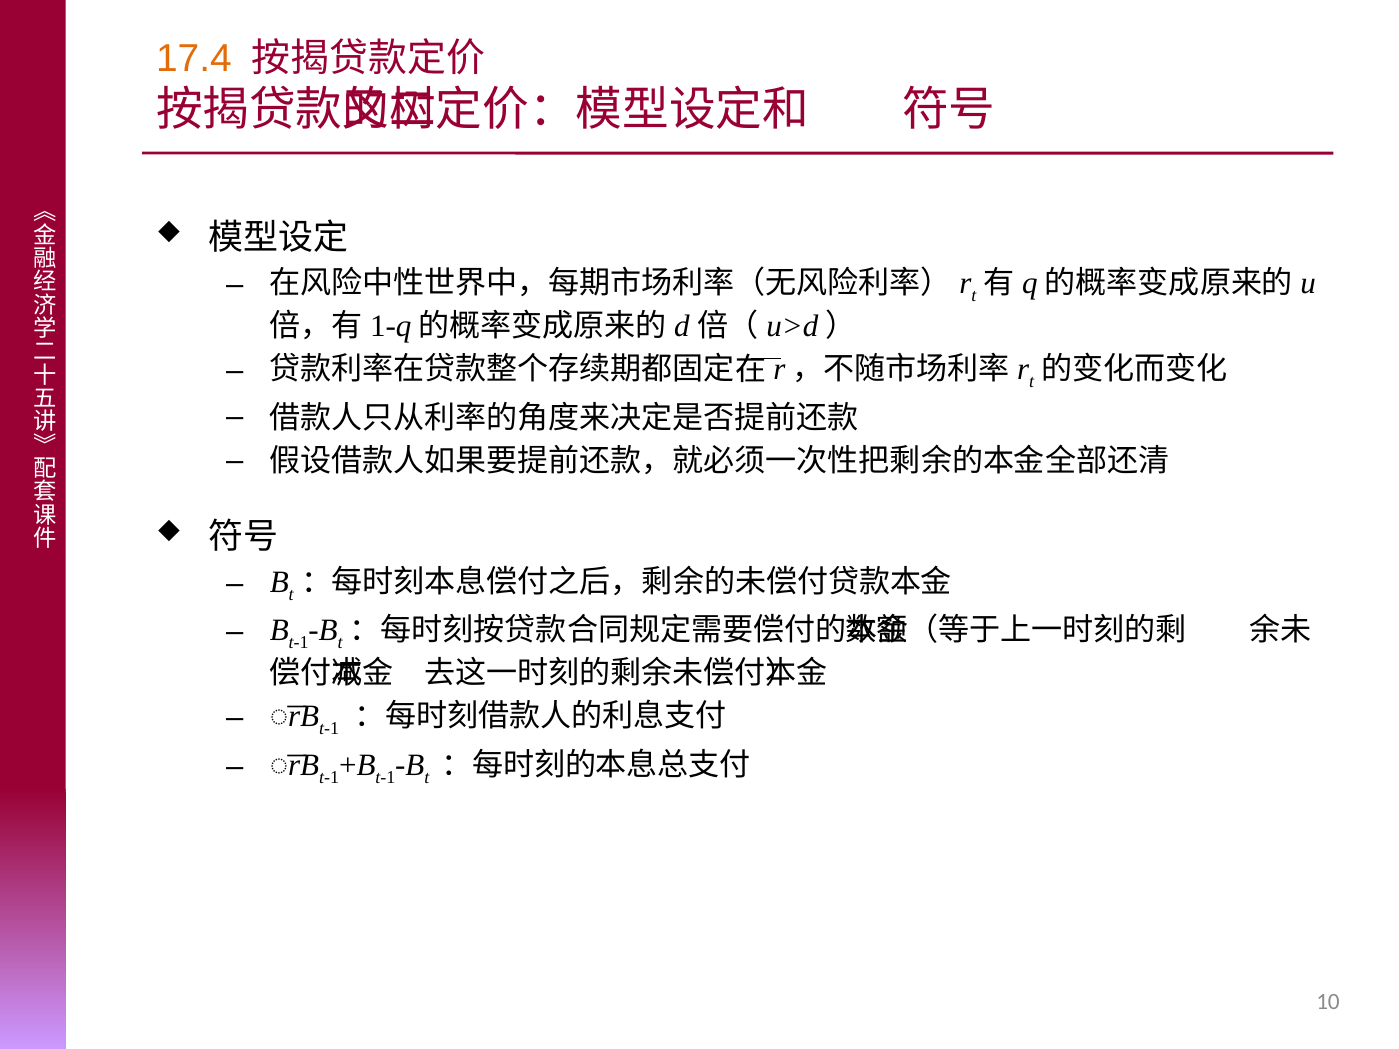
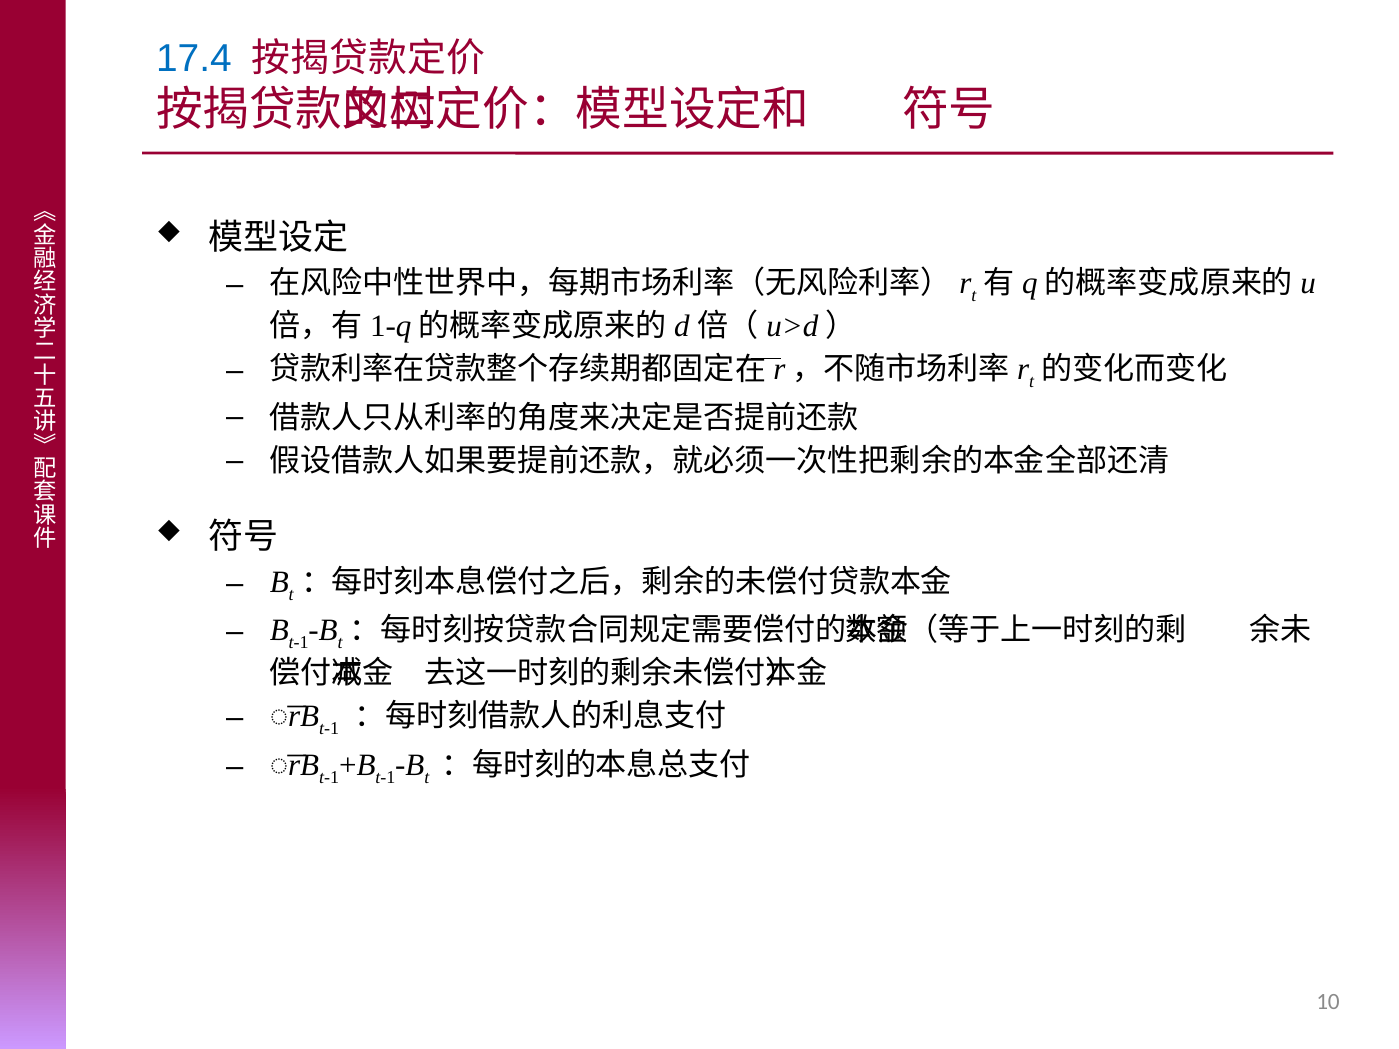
17.4 colour: orange -> blue
